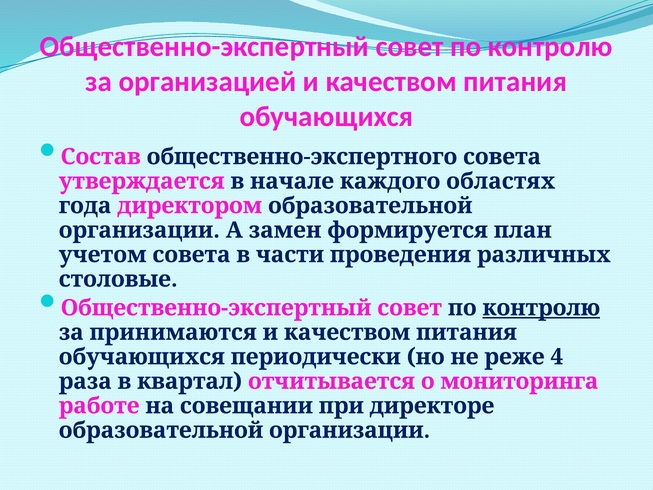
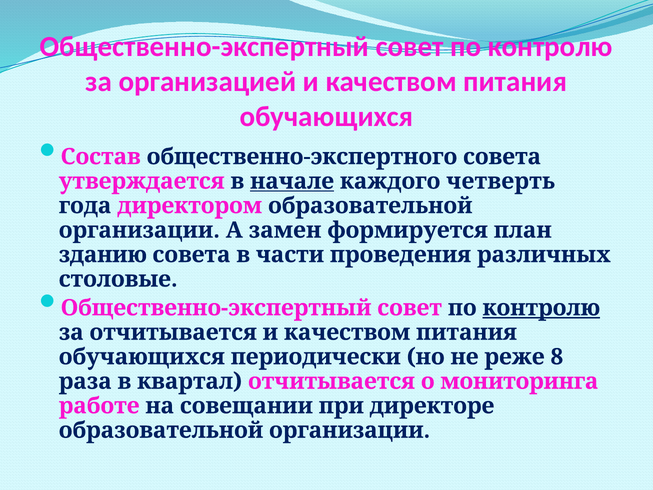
начале underline: none -> present
областях: областях -> четверть
учетом: учетом -> зданию
за принимаются: принимаются -> отчитывается
4: 4 -> 8
